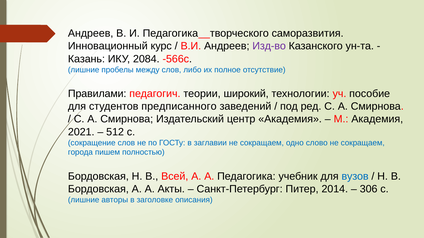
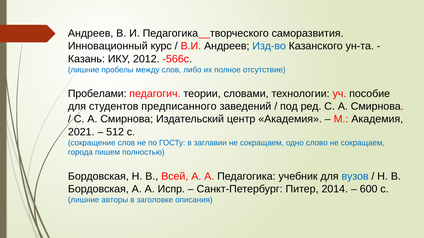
Изд-во colour: purple -> blue
2084: 2084 -> 2012
Правилами: Правилами -> Пробелами
широкий: широкий -> словами
Акты: Акты -> Испр
306: 306 -> 600
